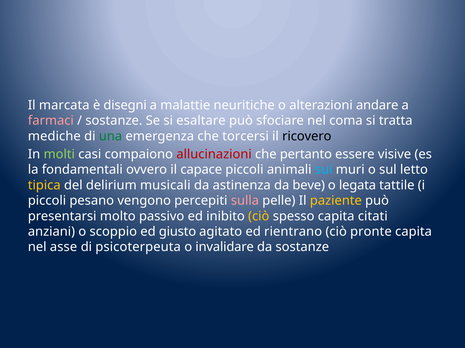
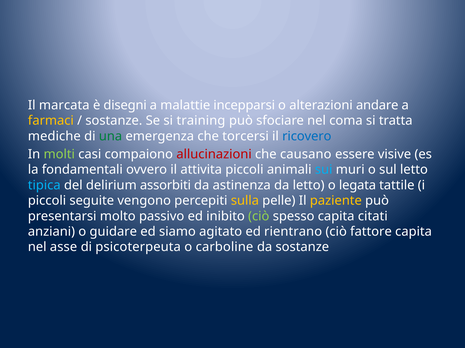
neuritiche: neuritiche -> incepparsi
farmaci colour: pink -> yellow
esaltare: esaltare -> training
ricovero colour: black -> blue
pertanto: pertanto -> causano
capace: capace -> attivita
tipica colour: yellow -> light blue
musicali: musicali -> assorbiti
da beve: beve -> letto
pesano: pesano -> seguite
sulla colour: pink -> yellow
ciò at (259, 217) colour: yellow -> light green
scoppio: scoppio -> guidare
giusto: giusto -> siamo
pronte: pronte -> fattore
invalidare: invalidare -> carboline
